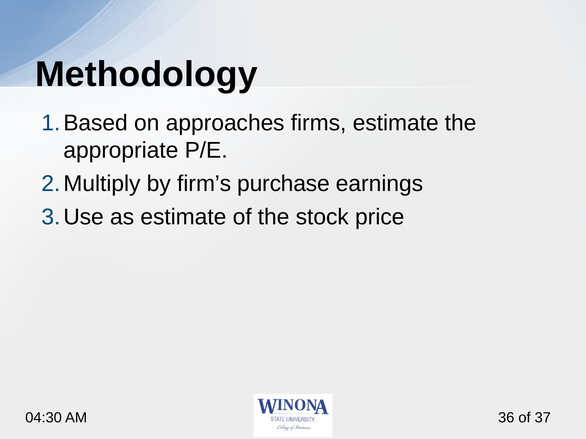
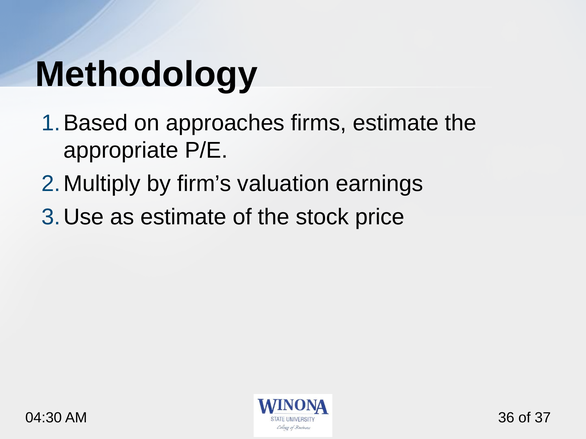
purchase: purchase -> valuation
